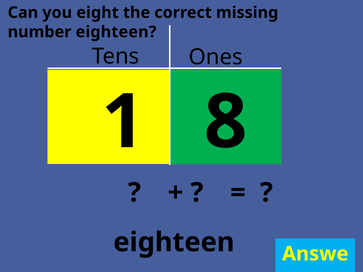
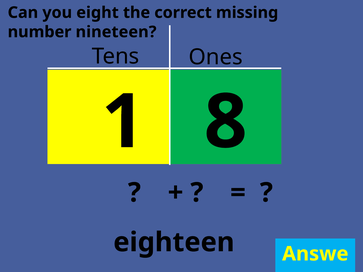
number eighteen: eighteen -> nineteen
